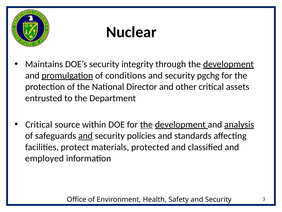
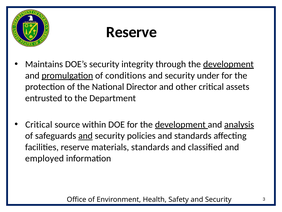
Nuclear at (131, 32): Nuclear -> Reserve
pgchg: pgchg -> under
the at (146, 124) underline: present -> none
facilities protect: protect -> reserve
materials protected: protected -> standards
